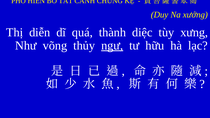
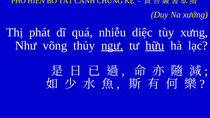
diễn: diễn -> phát
thành: thành -> nhiễu
hữu underline: none -> present
